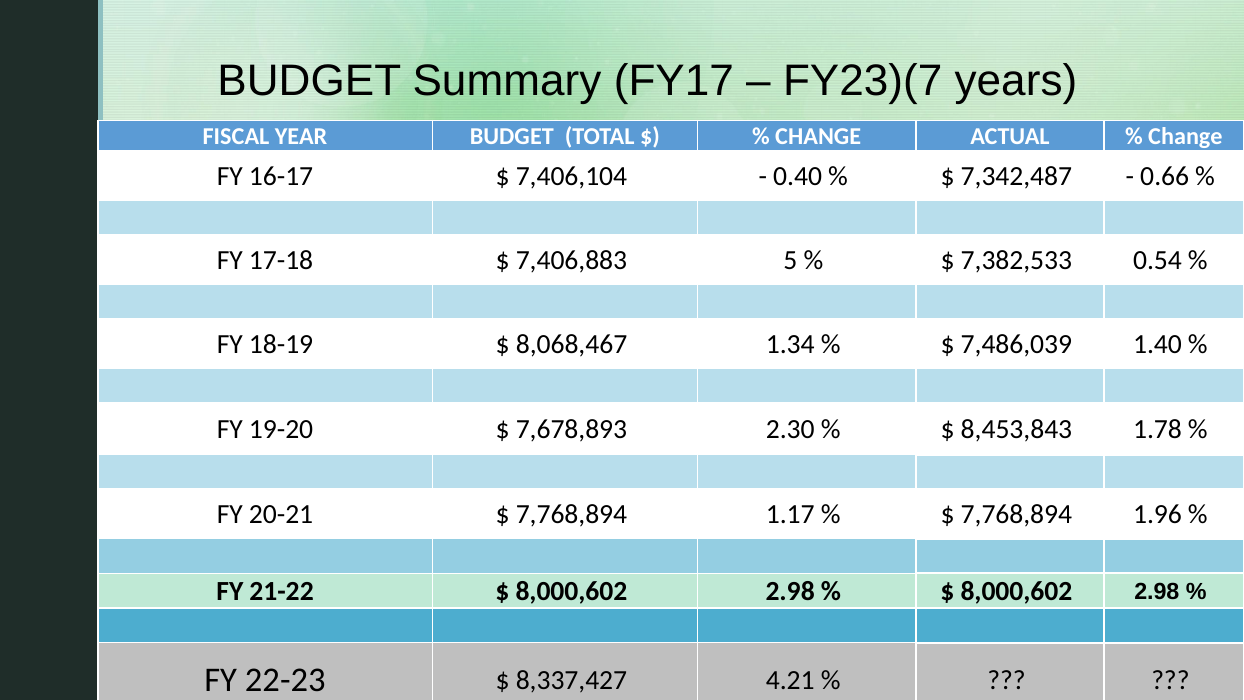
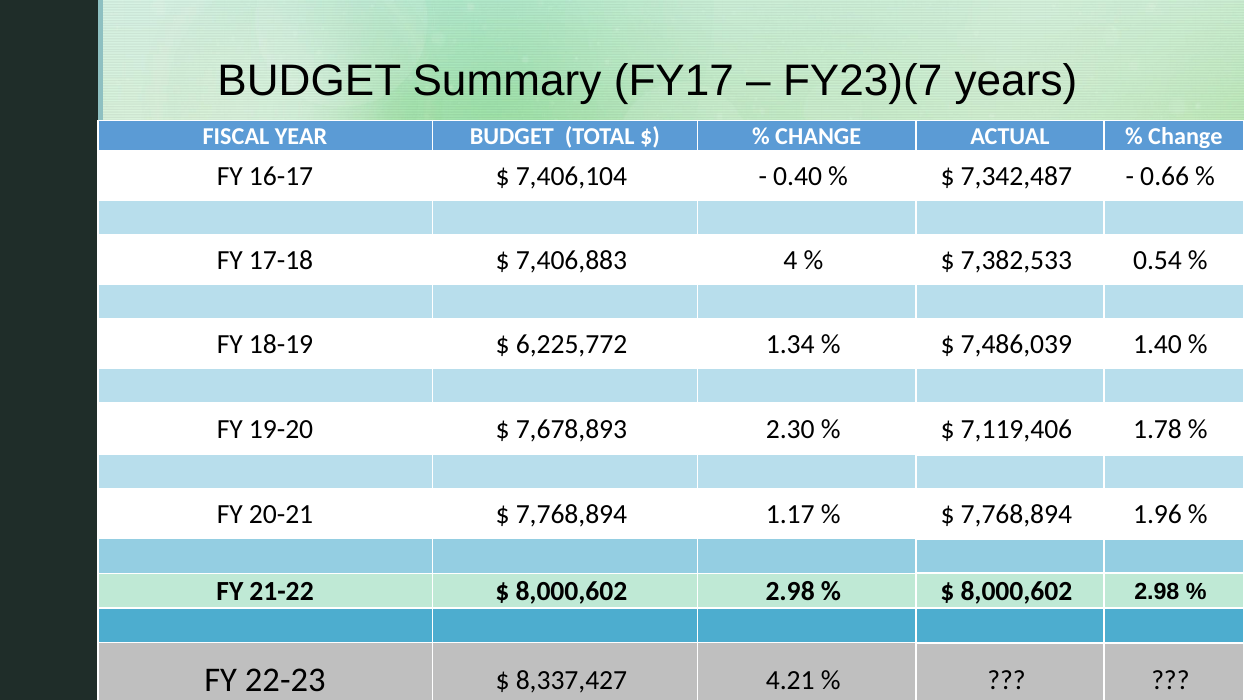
5: 5 -> 4
8,068,467: 8,068,467 -> 6,225,772
8,453,843: 8,453,843 -> 7,119,406
